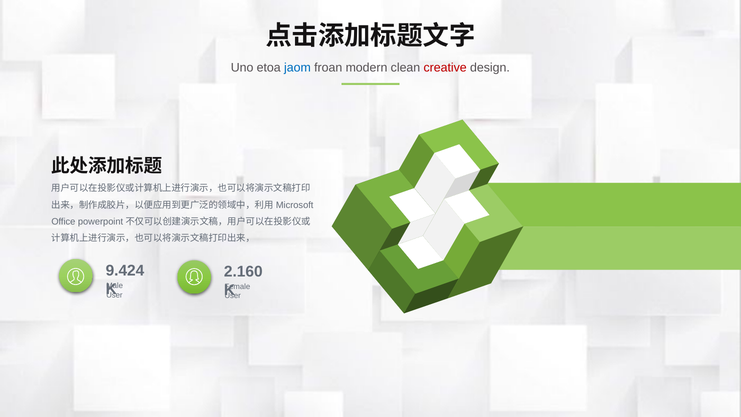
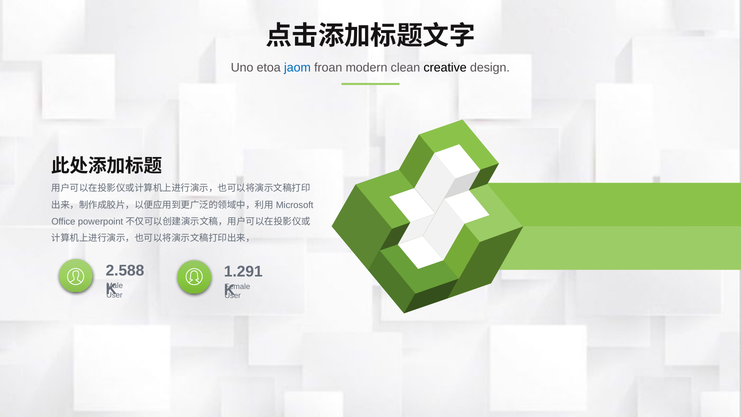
creative colour: red -> black
9.424: 9.424 -> 2.588
2.160: 2.160 -> 1.291
